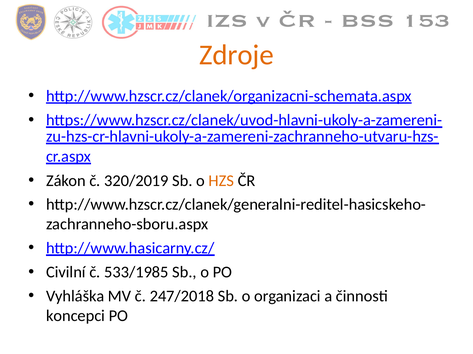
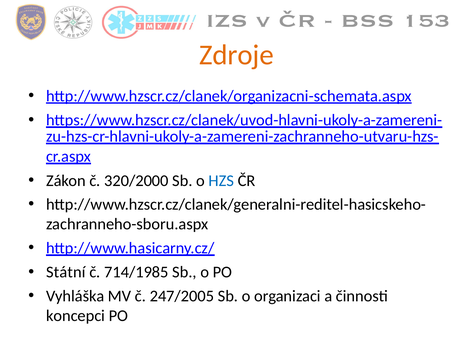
320/2019: 320/2019 -> 320/2000
HZS colour: orange -> blue
Civilní: Civilní -> Státní
533/1985: 533/1985 -> 714/1985
247/2018: 247/2018 -> 247/2005
